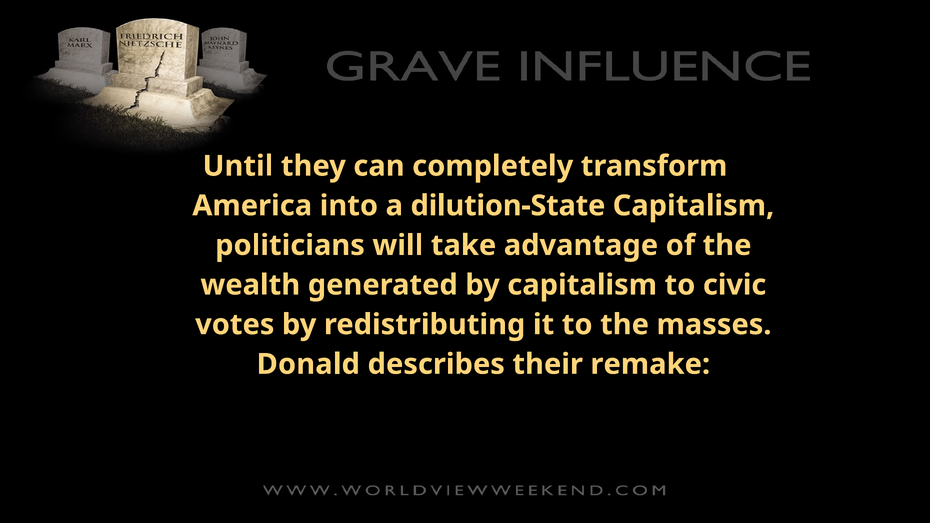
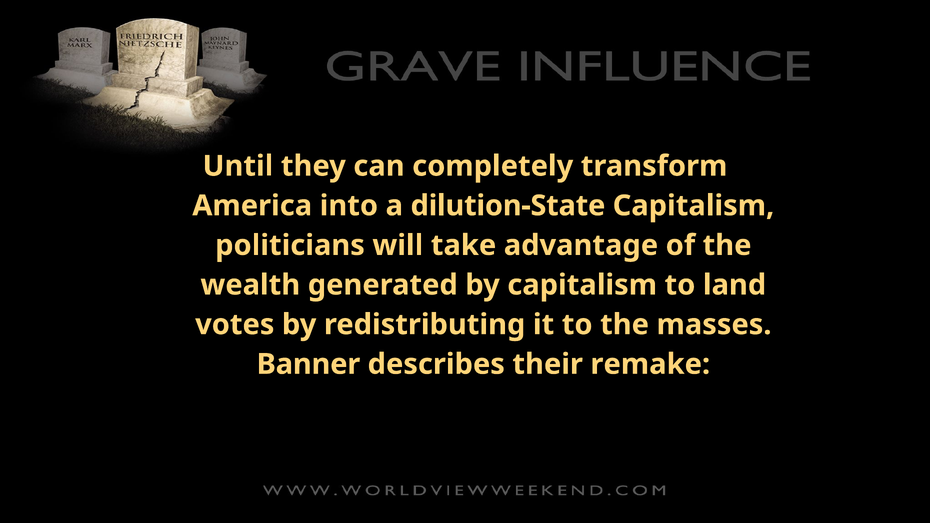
civic: civic -> land
Donald: Donald -> Banner
